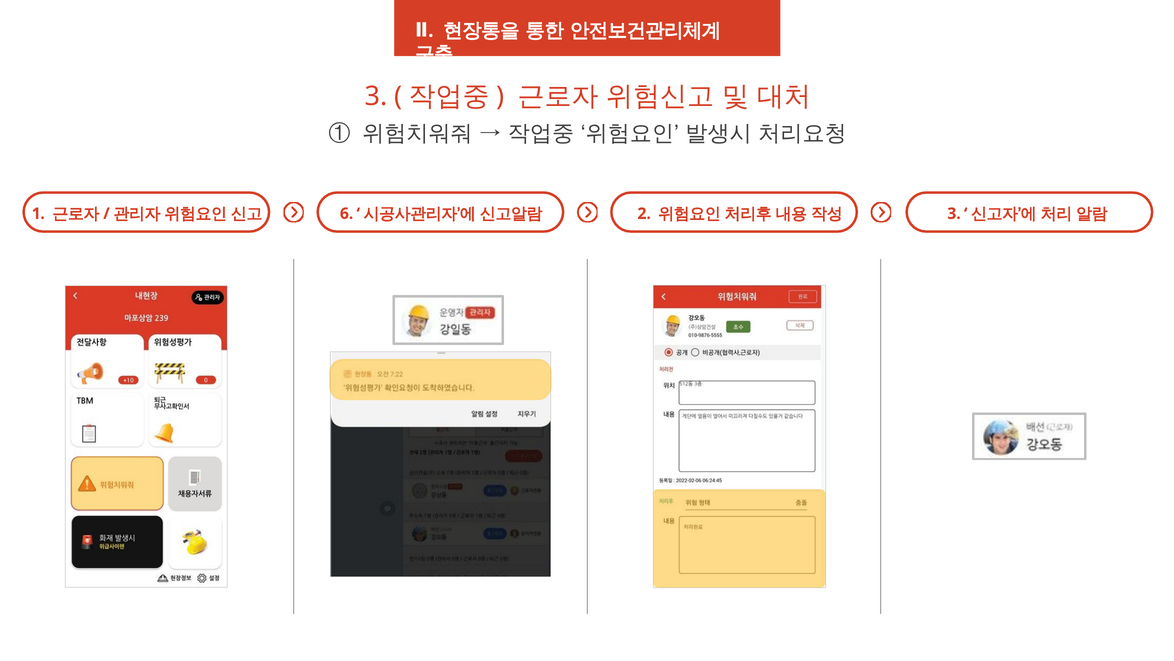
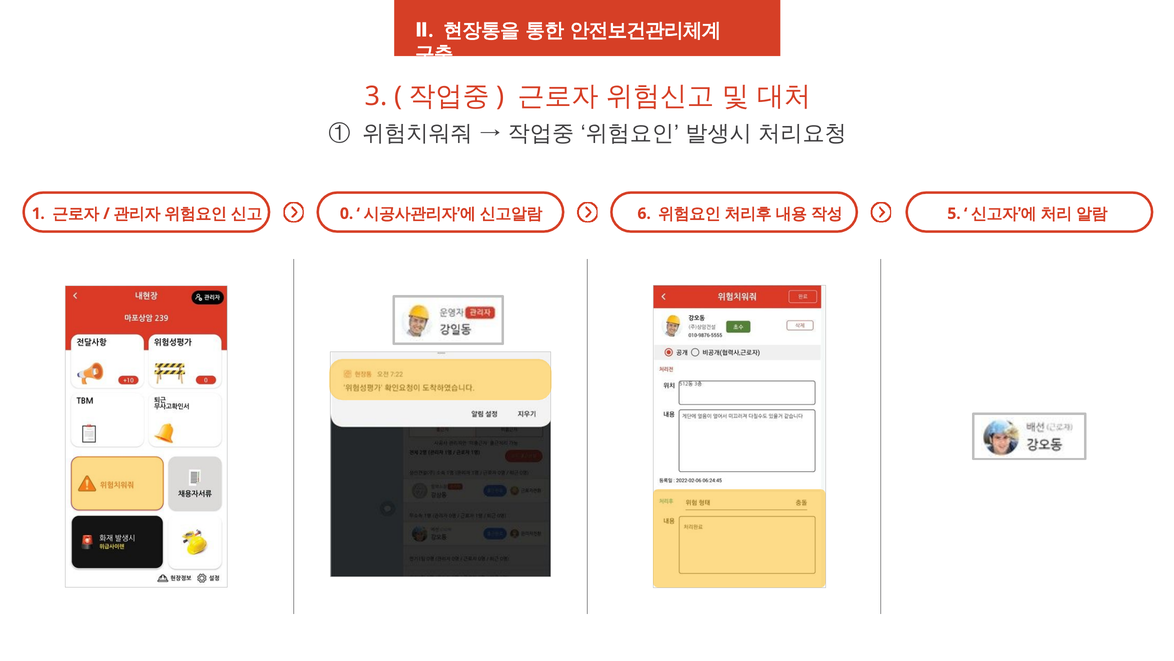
6: 6 -> 0
2: 2 -> 6
3 at (954, 214): 3 -> 5
